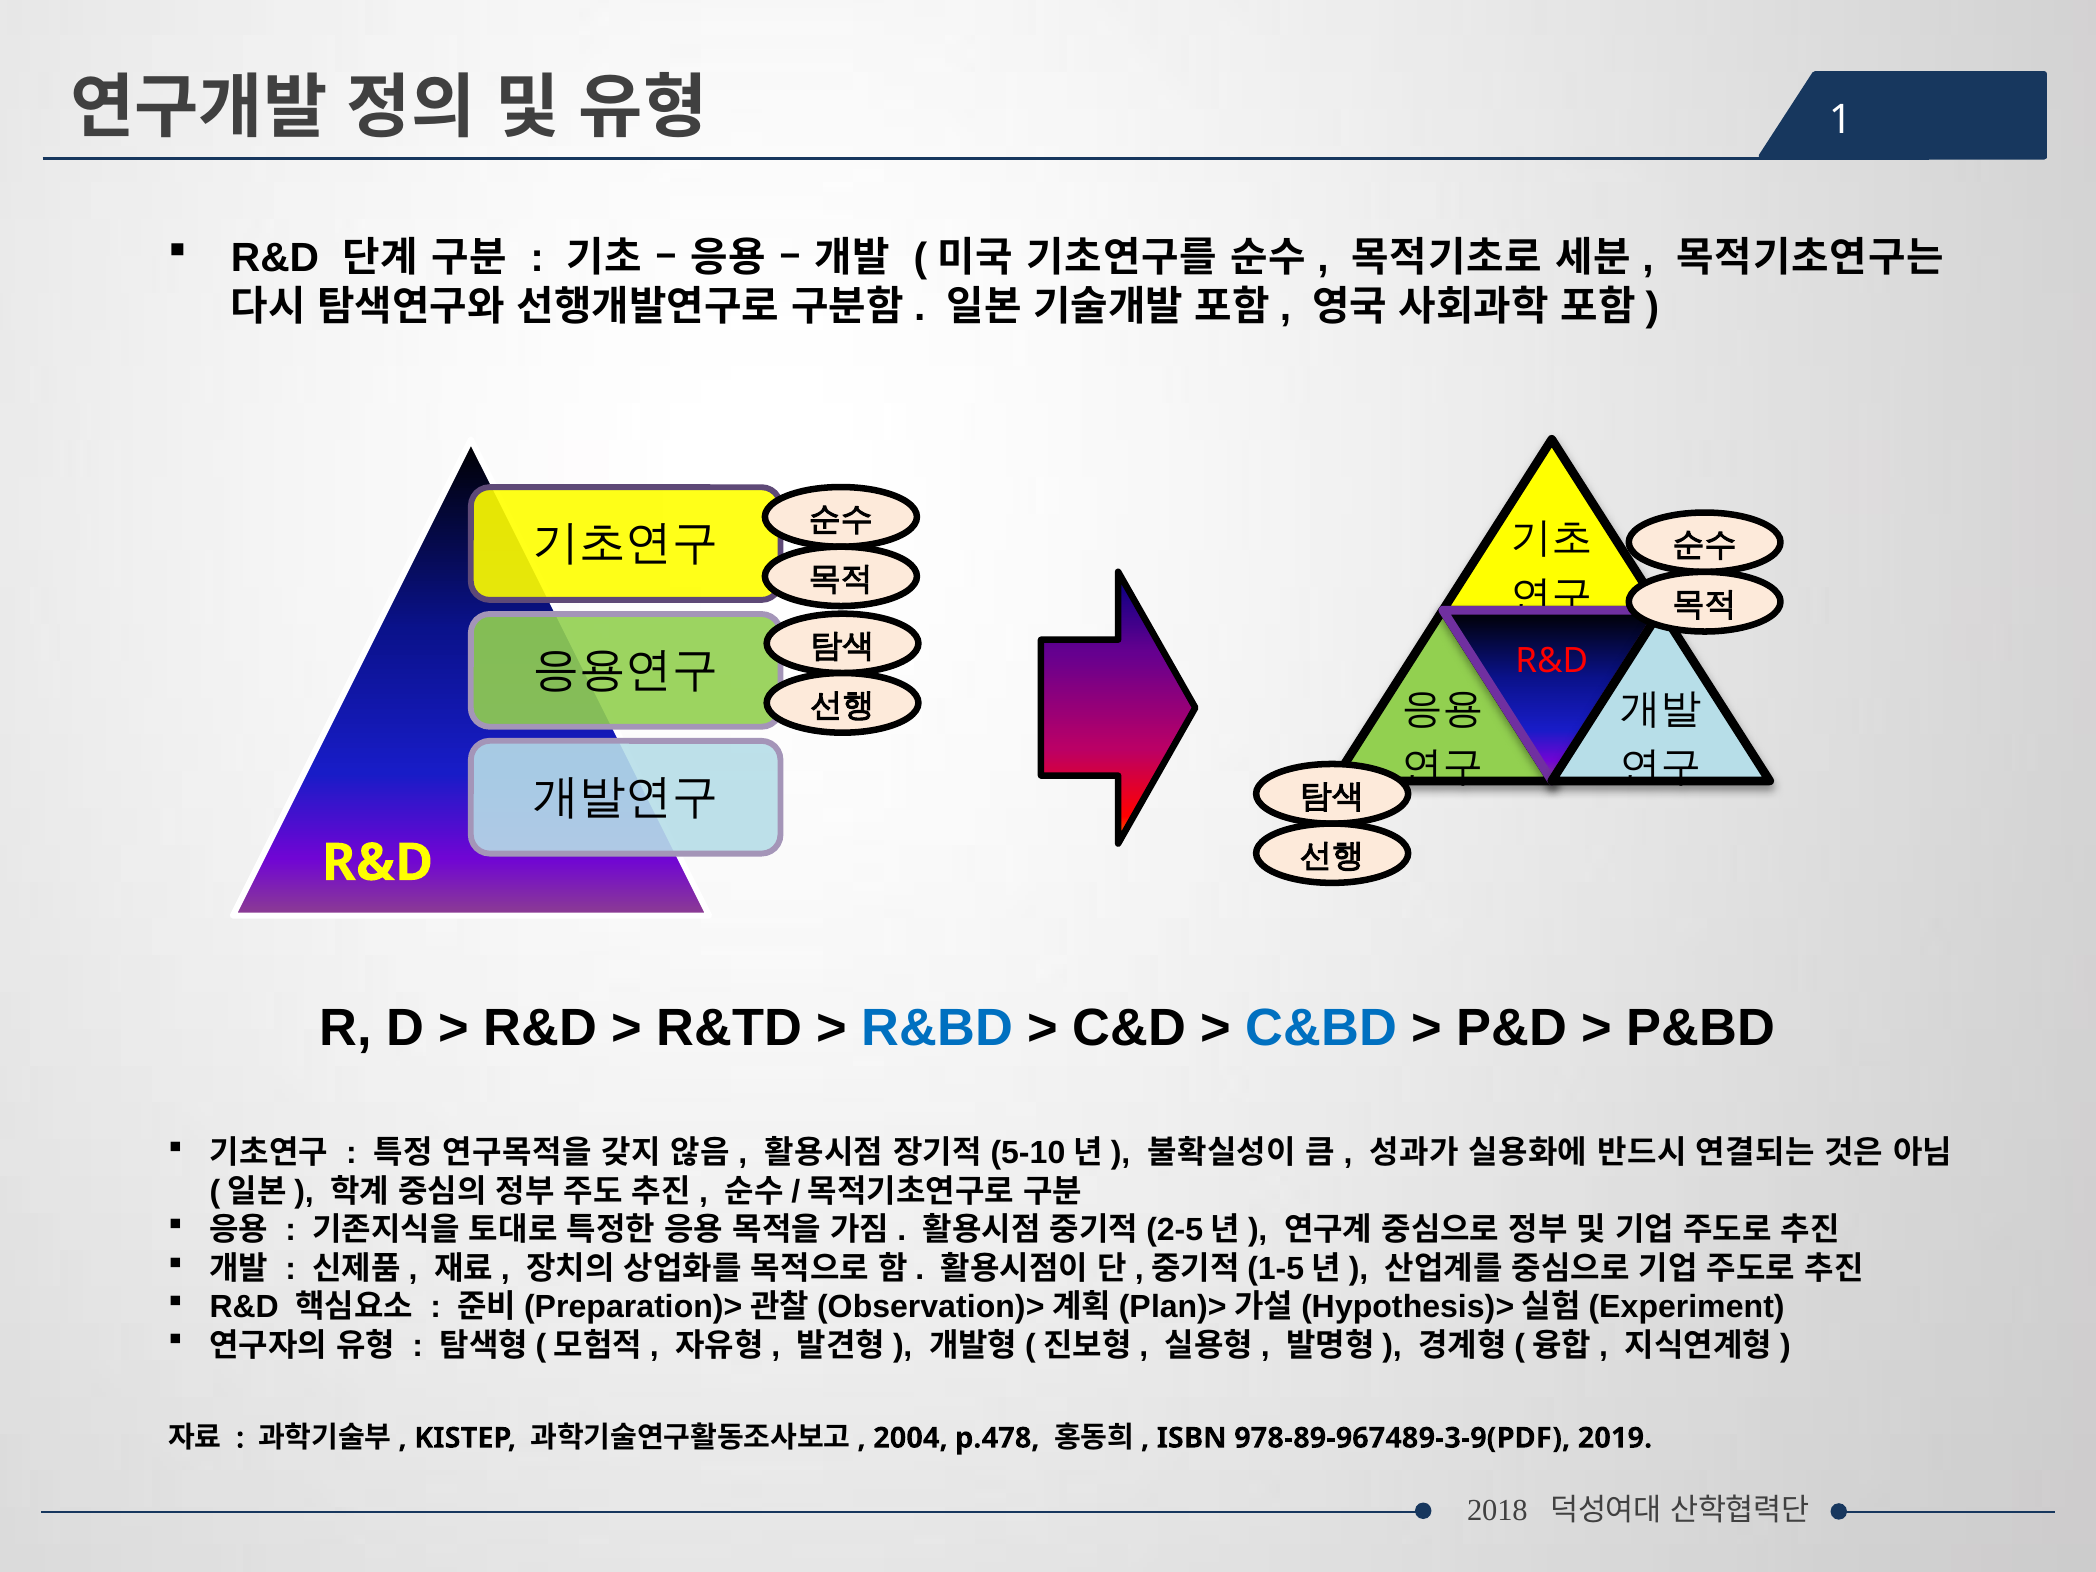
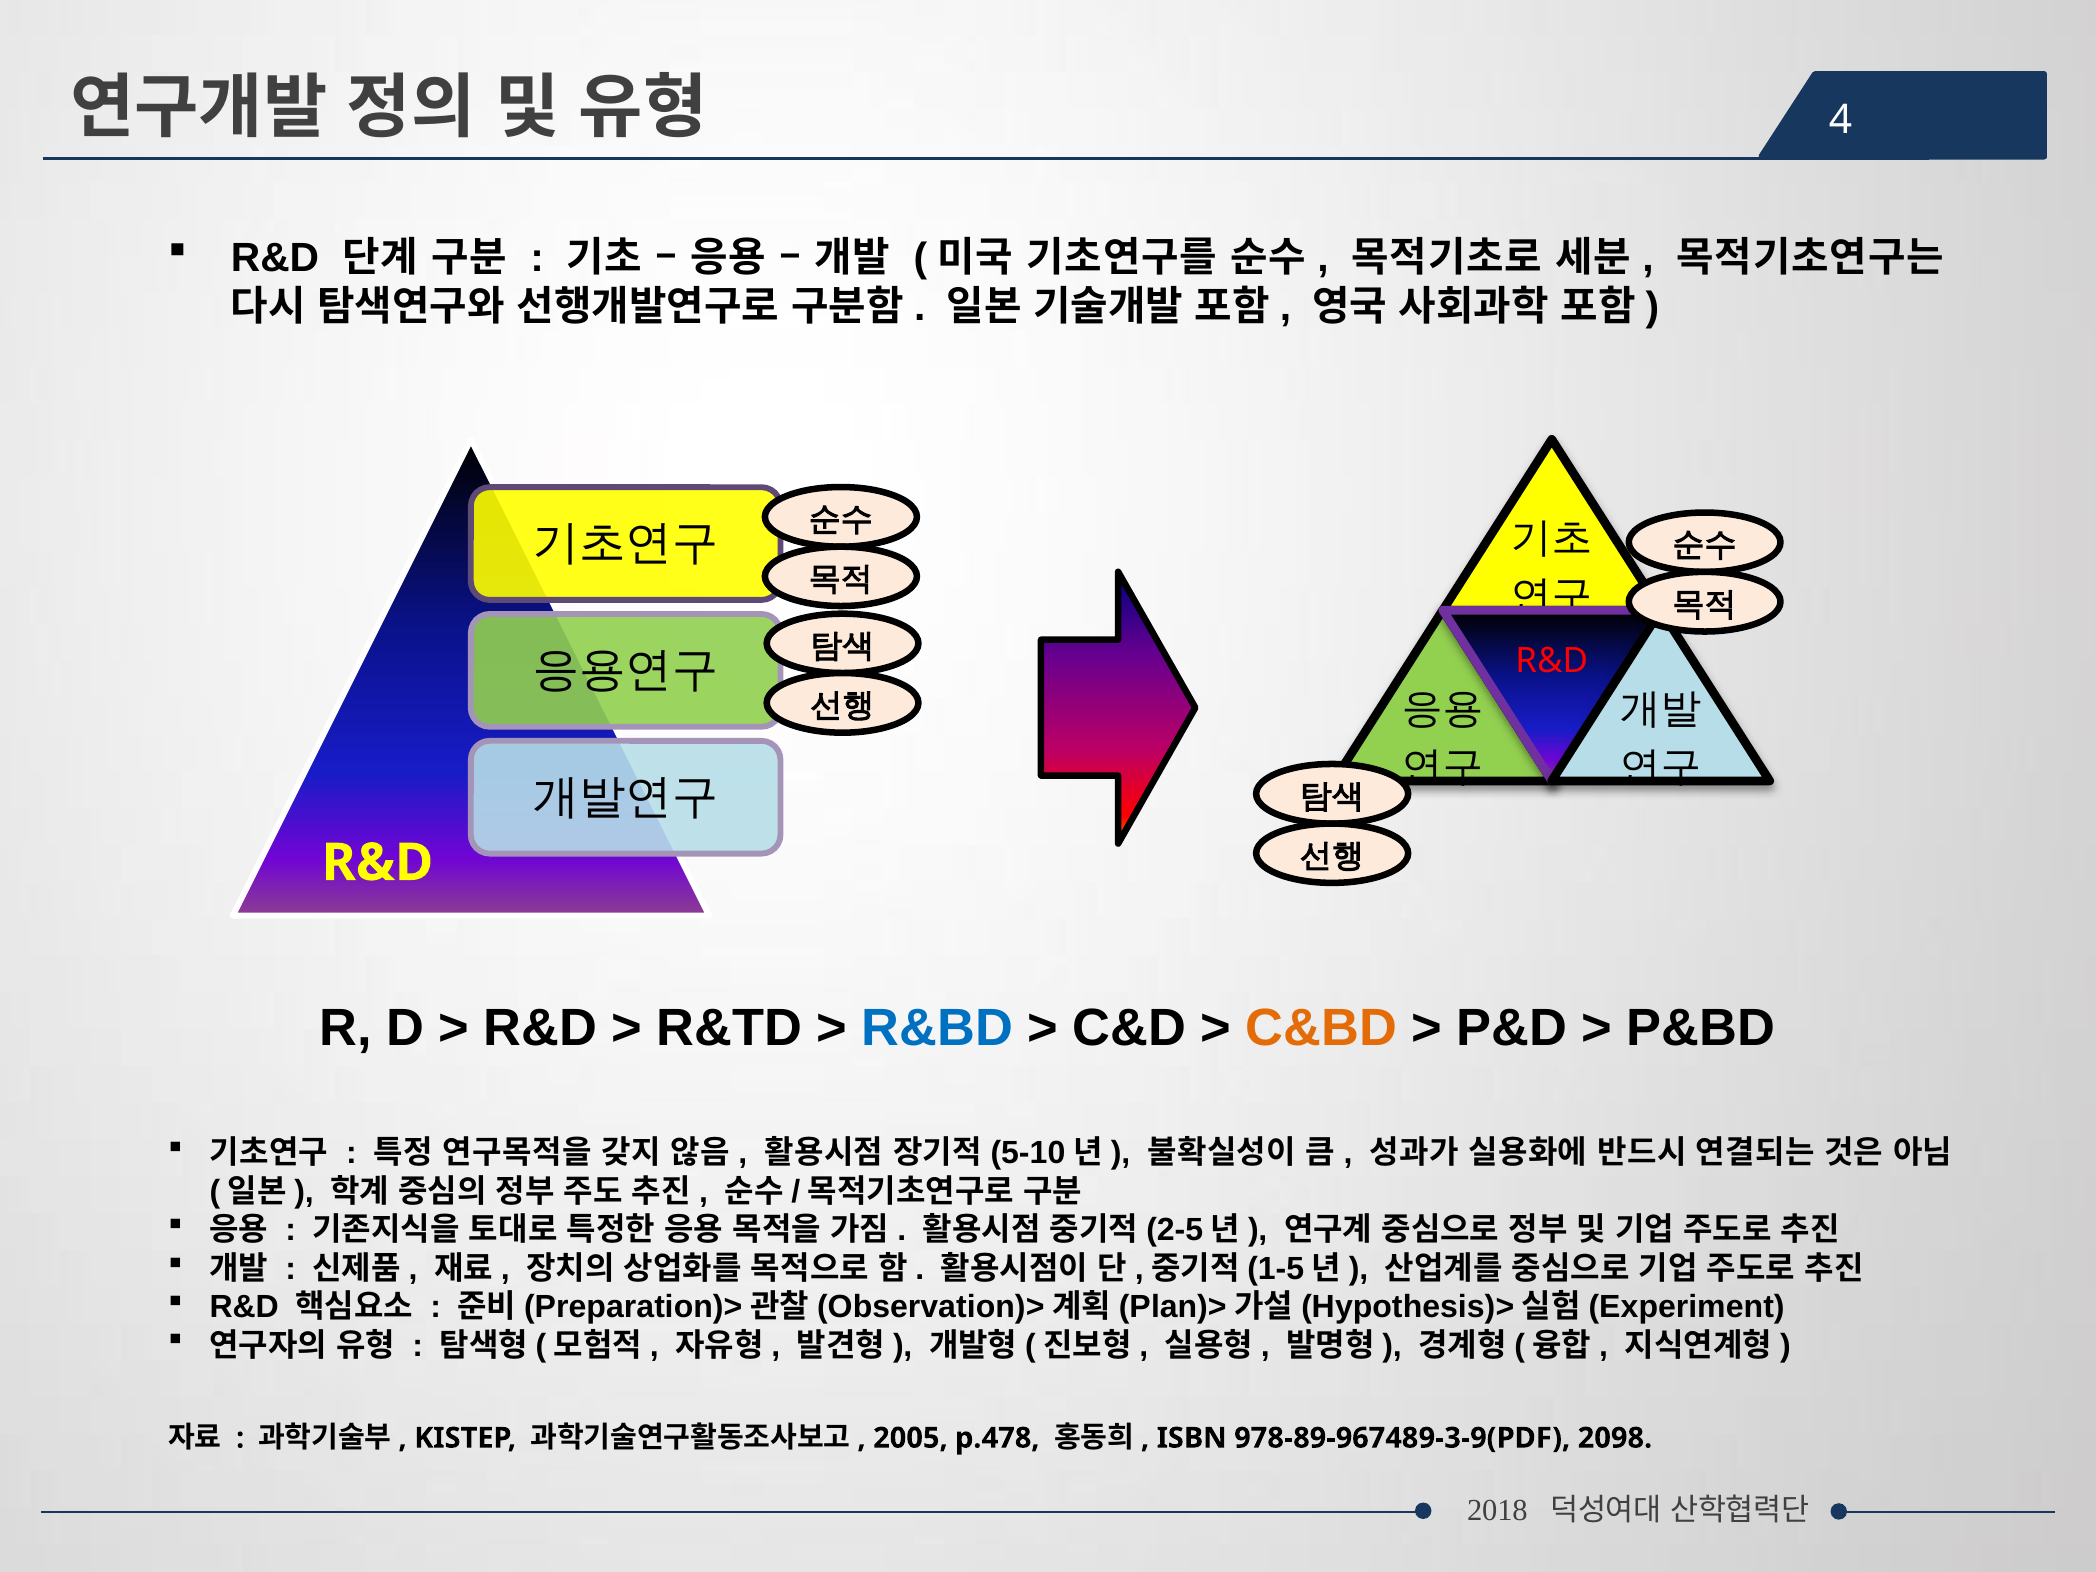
1: 1 -> 4
C&BD colour: blue -> orange
2004: 2004 -> 2005
2019: 2019 -> 2098
